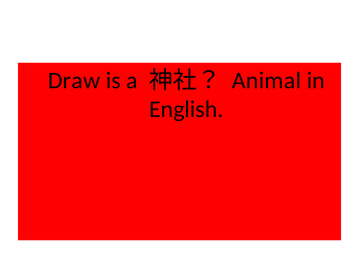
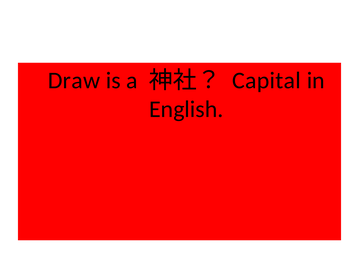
Animal: Animal -> Capital
